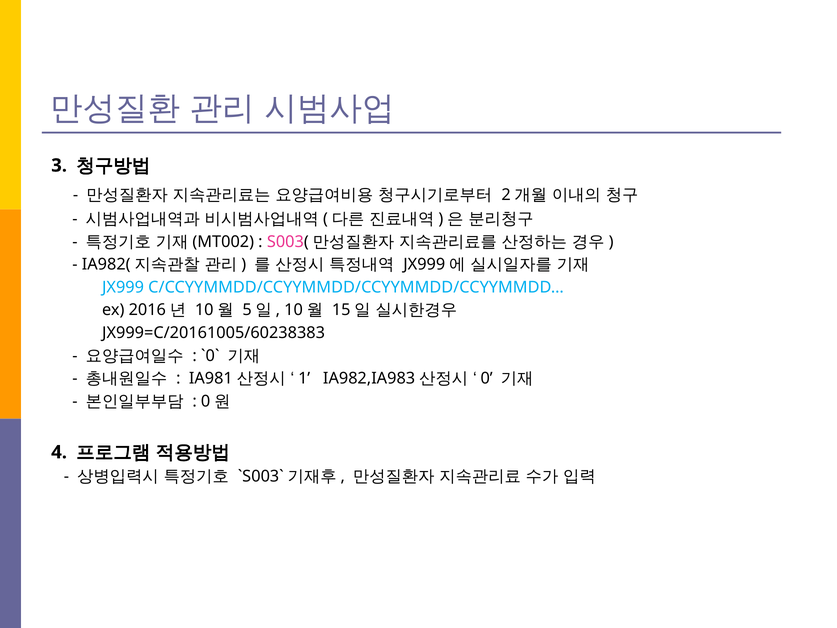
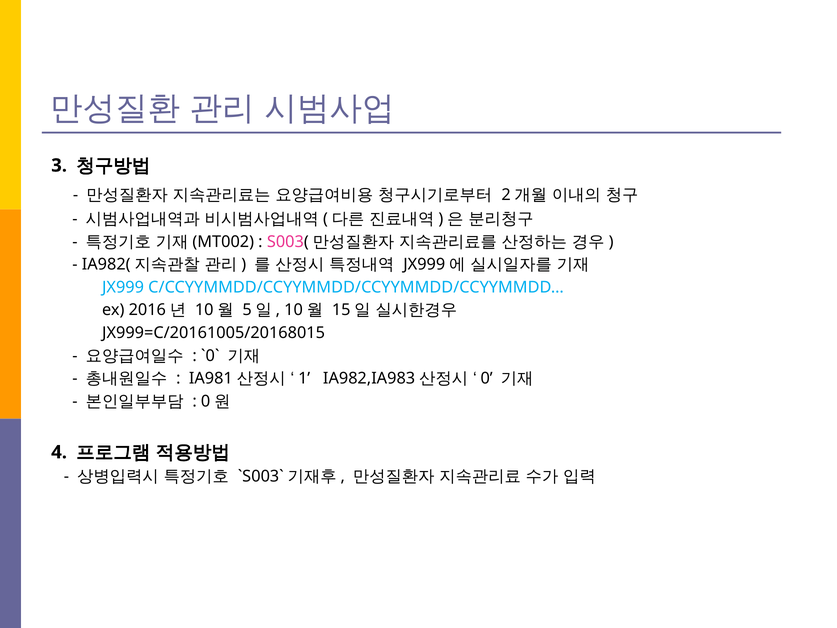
JX999=C/20161005/60238383: JX999=C/20161005/60238383 -> JX999=C/20161005/20168015
